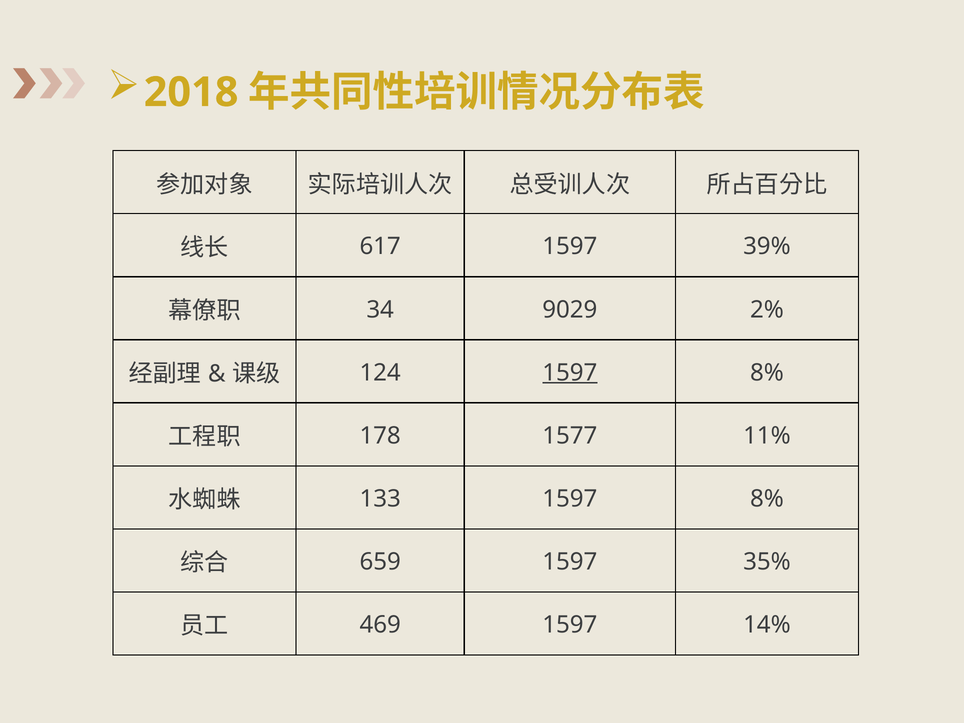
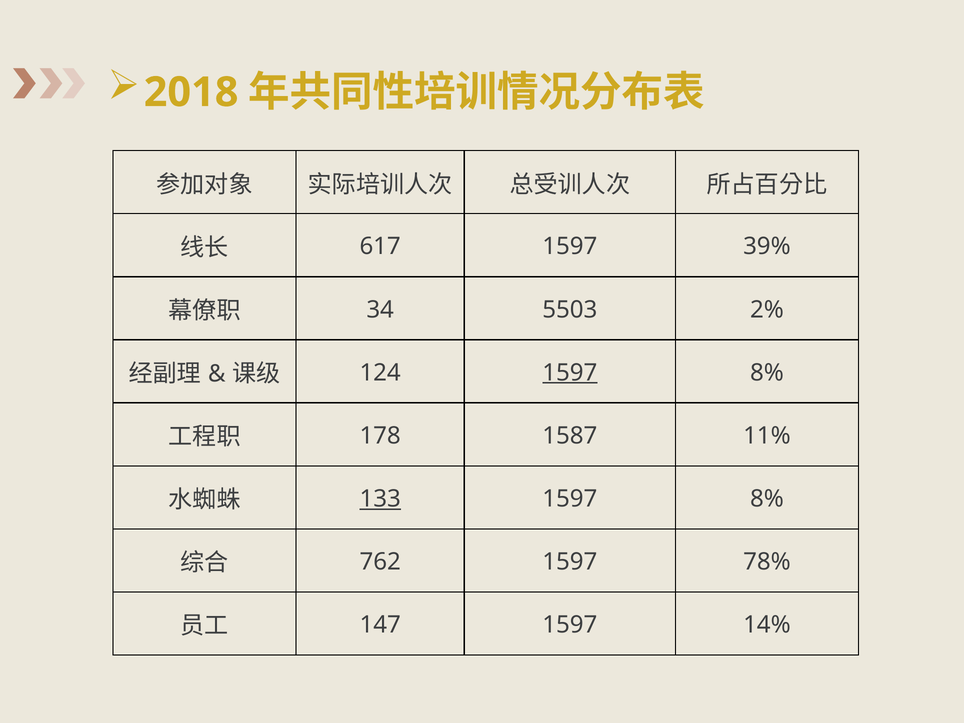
9029: 9029 -> 5503
1577: 1577 -> 1587
133 underline: none -> present
659: 659 -> 762
35%: 35% -> 78%
469: 469 -> 147
